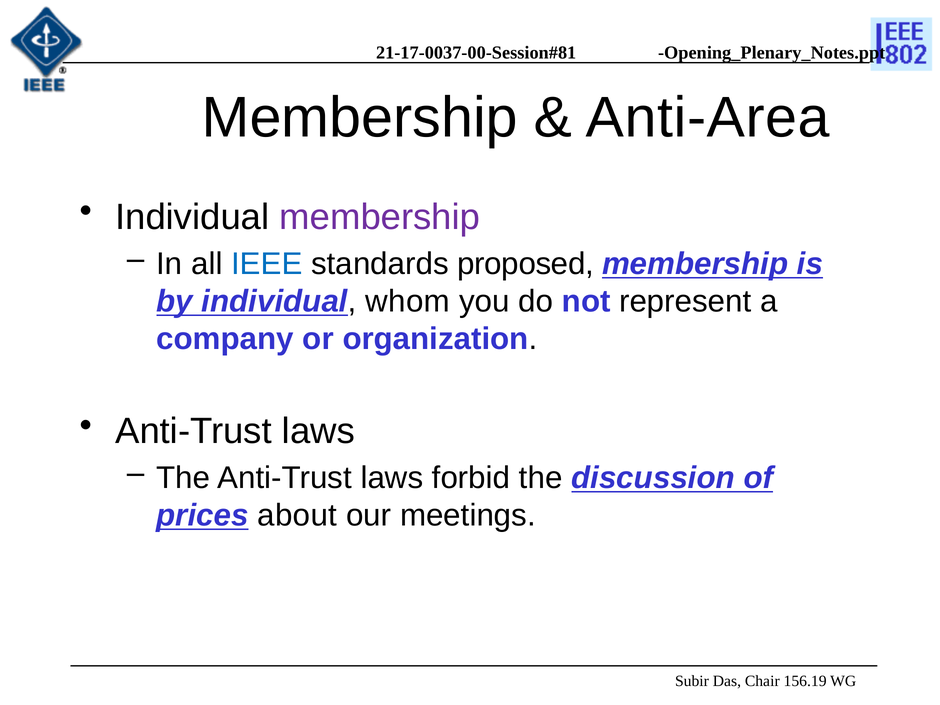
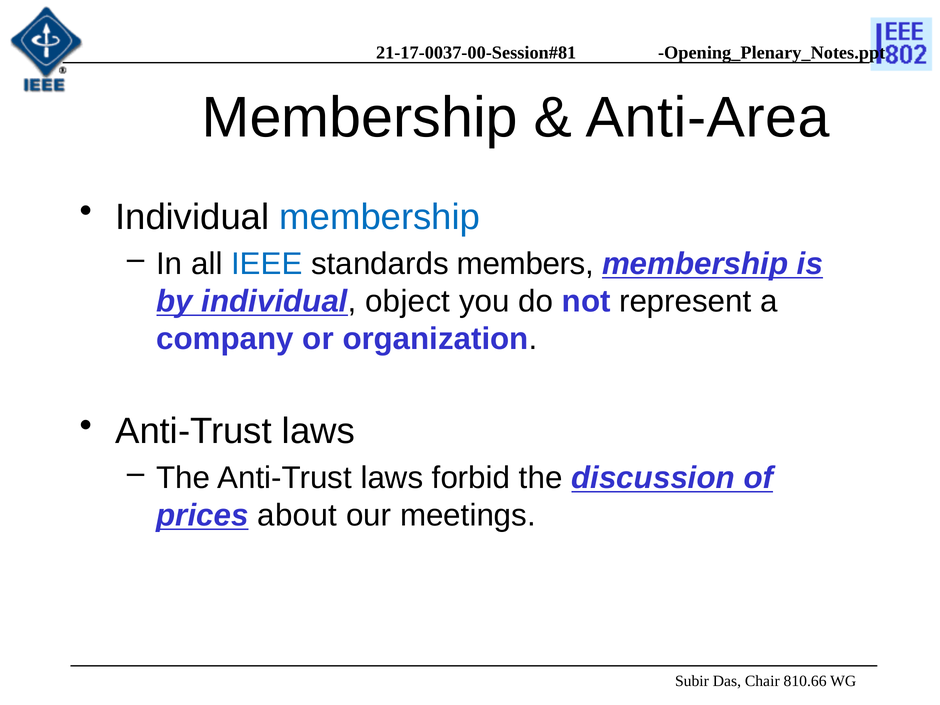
membership at (380, 217) colour: purple -> blue
proposed: proposed -> members
whom: whom -> object
156.19: 156.19 -> 810.66
